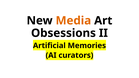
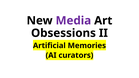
Media colour: orange -> purple
